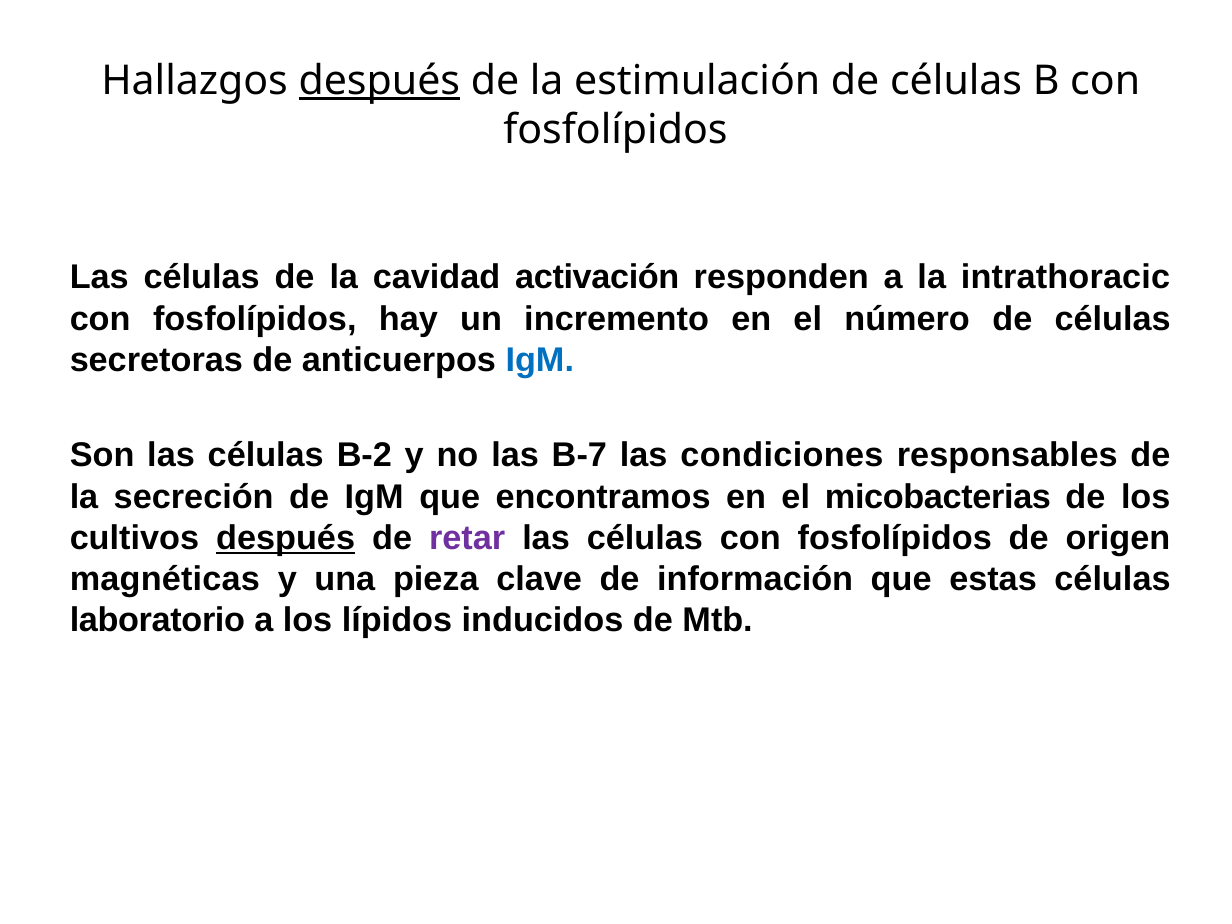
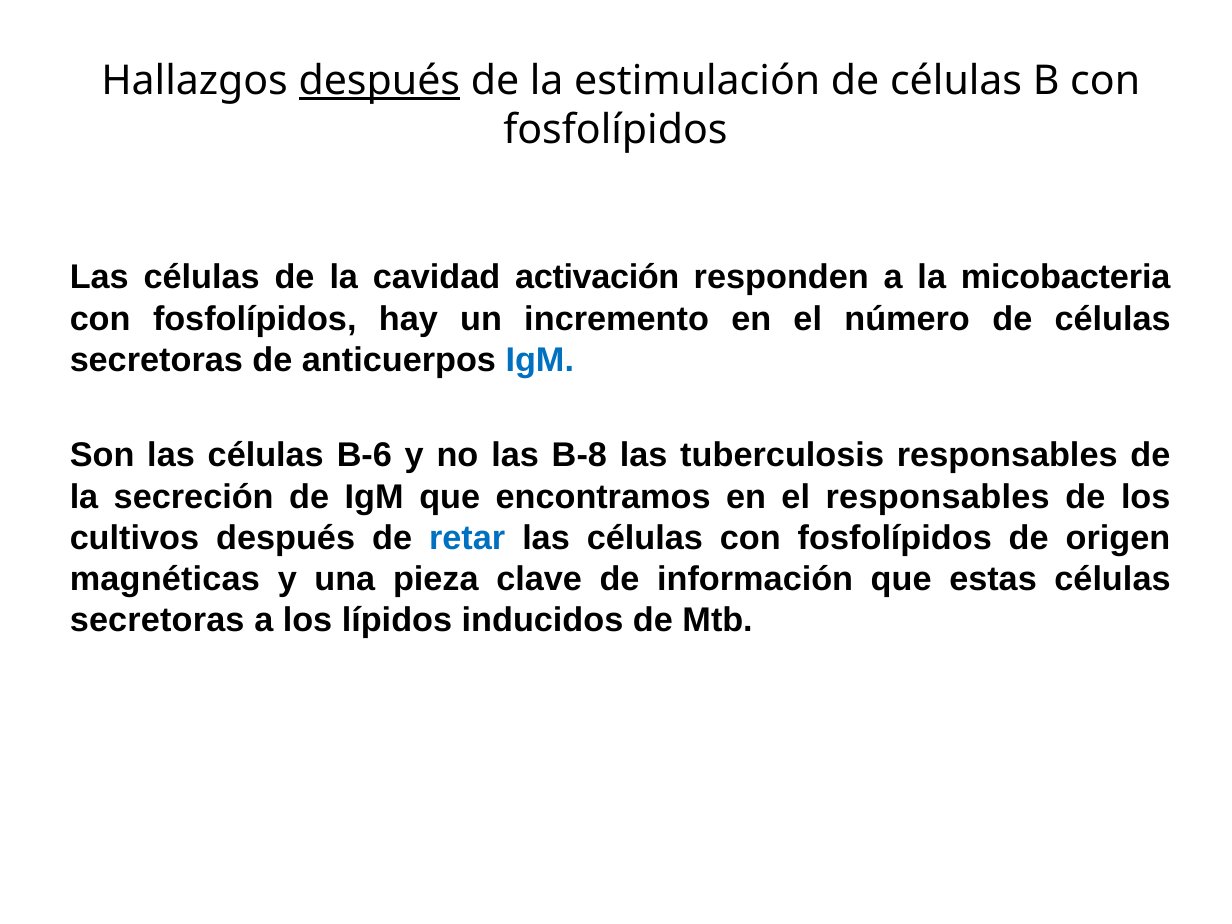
intrathoracic: intrathoracic -> micobacteria
B-2: B-2 -> B-6
B-7: B-7 -> B-8
condiciones: condiciones -> tuberculosis
el micobacterias: micobacterias -> responsables
después at (286, 538) underline: present -> none
retar colour: purple -> blue
laboratorio at (157, 620): laboratorio -> secretoras
